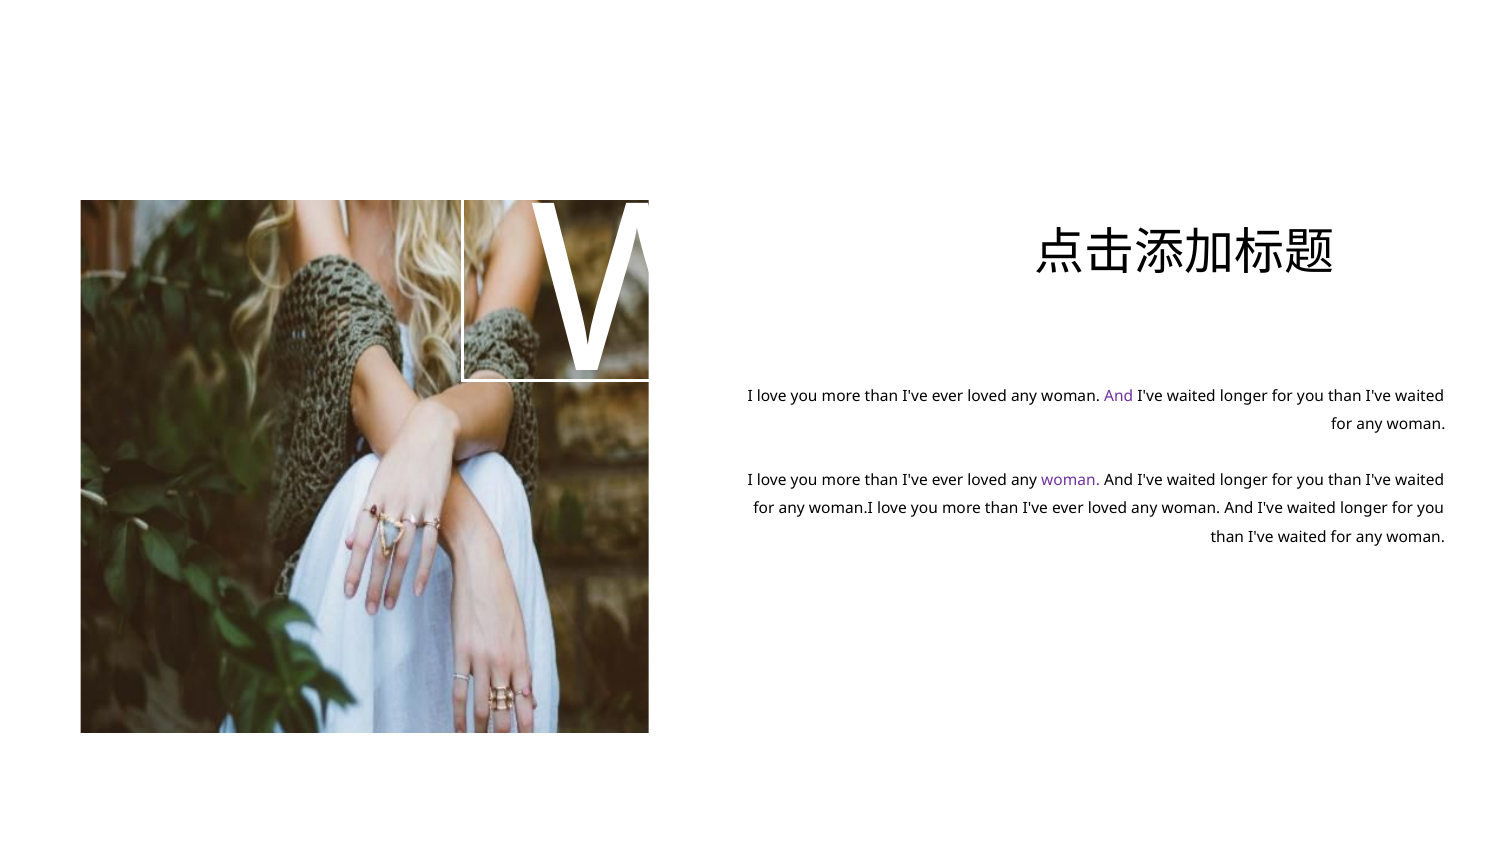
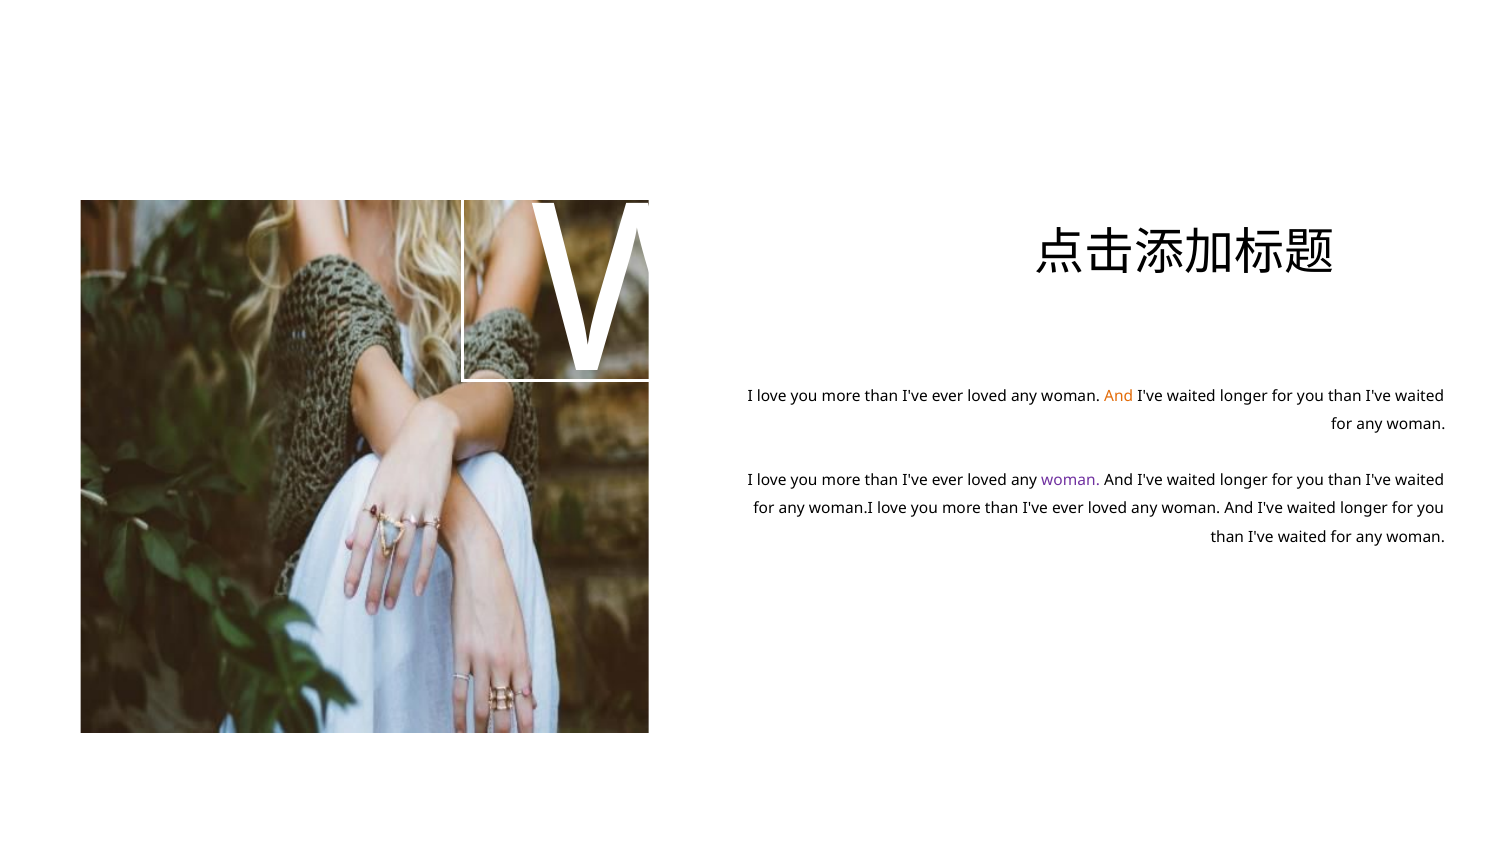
And at (1119, 397) colour: purple -> orange
